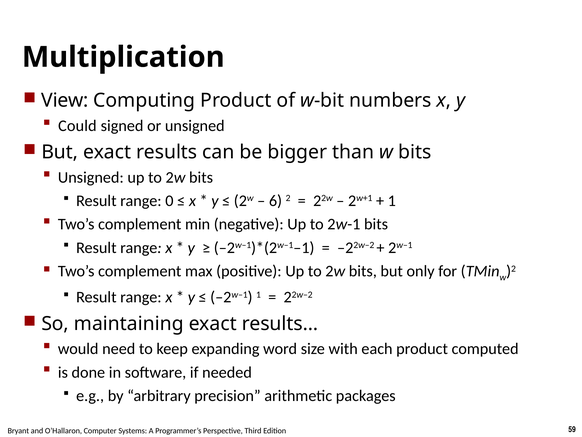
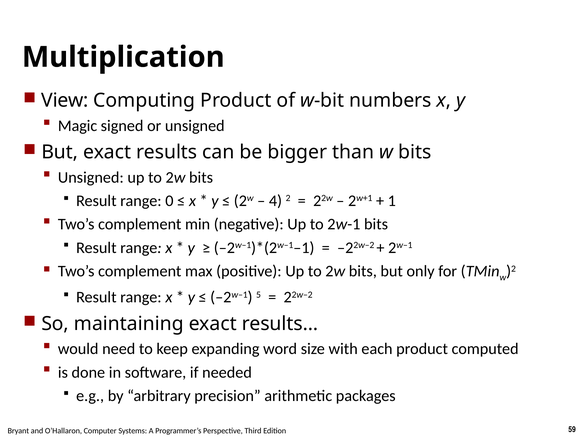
Could: Could -> Magic
6: 6 -> 4
–2w–1 1: 1 -> 5
